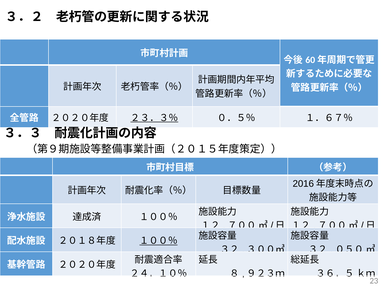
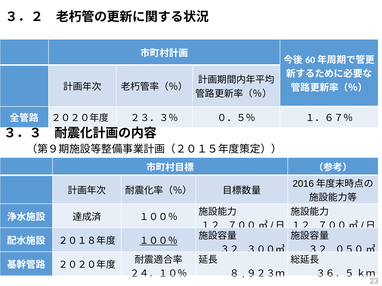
２３．３％ underline: present -> none
